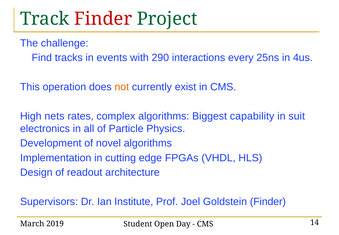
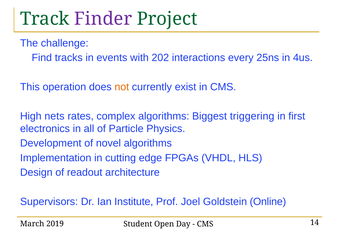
Finder at (103, 19) colour: red -> purple
290: 290 -> 202
capability: capability -> triggering
suit: suit -> first
Goldstein Finder: Finder -> Online
